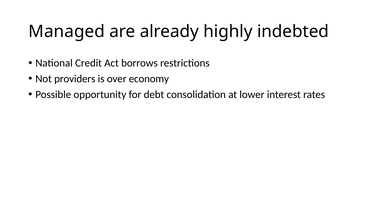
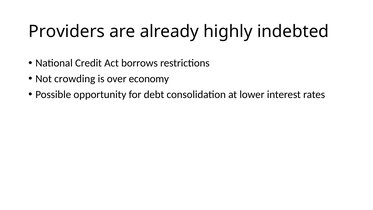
Managed: Managed -> Providers
providers: providers -> crowding
